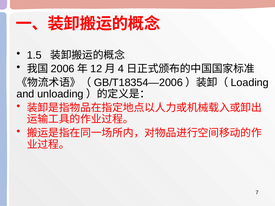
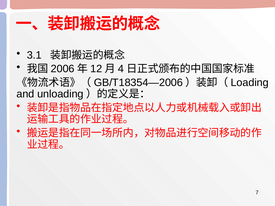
1.5: 1.5 -> 3.1
